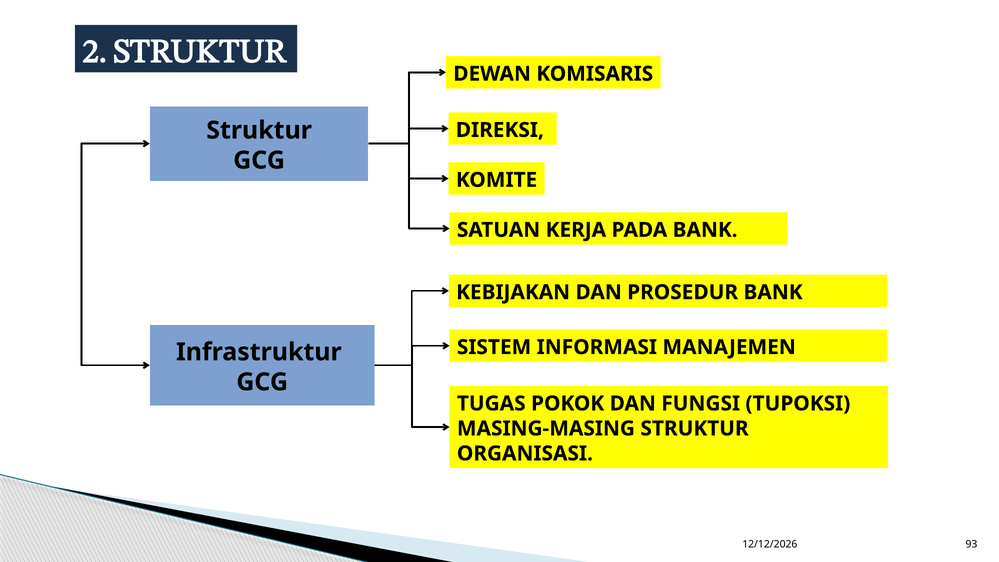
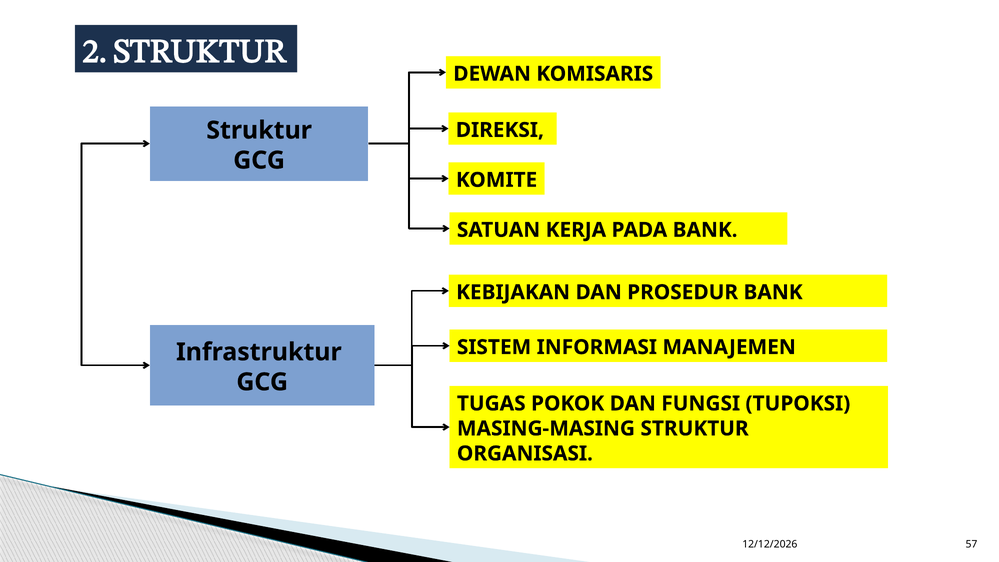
93: 93 -> 57
